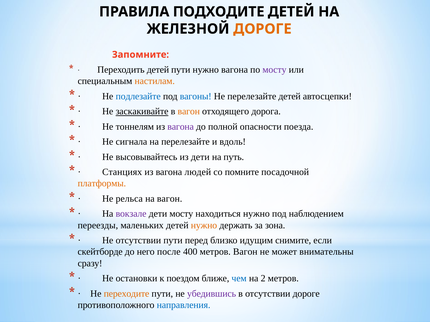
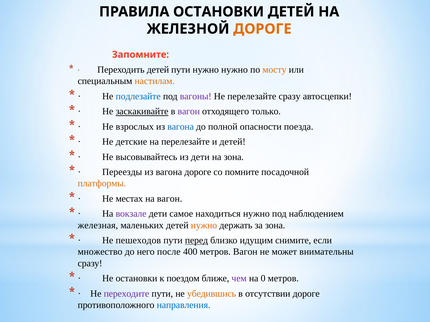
ПРАВИЛА ПОДХОДИТЕ: ПОДХОДИТЕ -> ОСТАНОВКИ
нужно вагона: вагона -> нужно
мосту at (274, 70) colour: purple -> orange
вагоны colour: blue -> purple
перелезайте детей: детей -> сразу
вагон at (189, 112) colour: orange -> purple
дорога: дорога -> только
тоннелям: тоннелям -> взрослых
вагона at (181, 127) colour: purple -> blue
сигнала: сигнала -> детские
и вдоль: вдоль -> детей
на путь: путь -> зона
Станциях: Станциях -> Переезды
вагона людей: людей -> дороге
рельса: рельса -> местах
дети мосту: мосту -> самое
переезды: переезды -> железная
Не отсутствии: отсутствии -> пешеходов
перед underline: none -> present
скейтборде: скейтборде -> множество
чем colour: blue -> purple
2: 2 -> 0
переходите colour: orange -> purple
убедившись colour: purple -> orange
